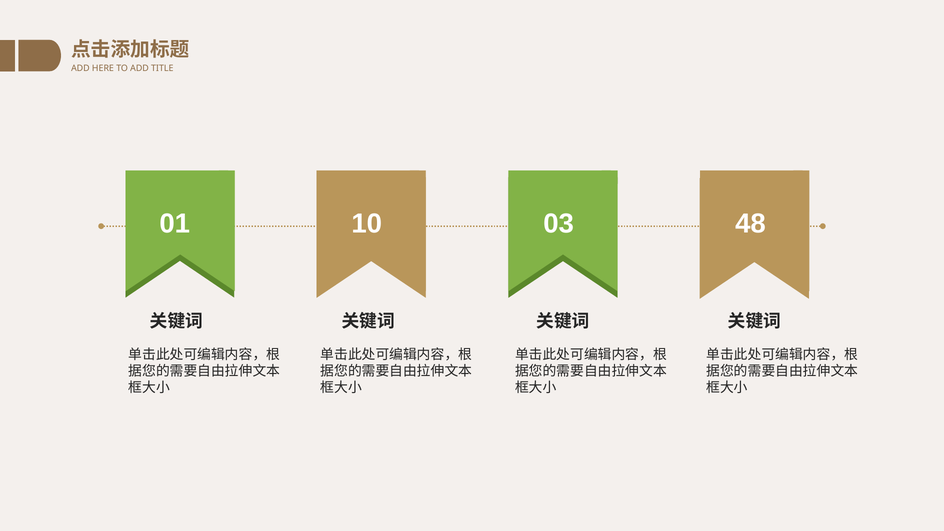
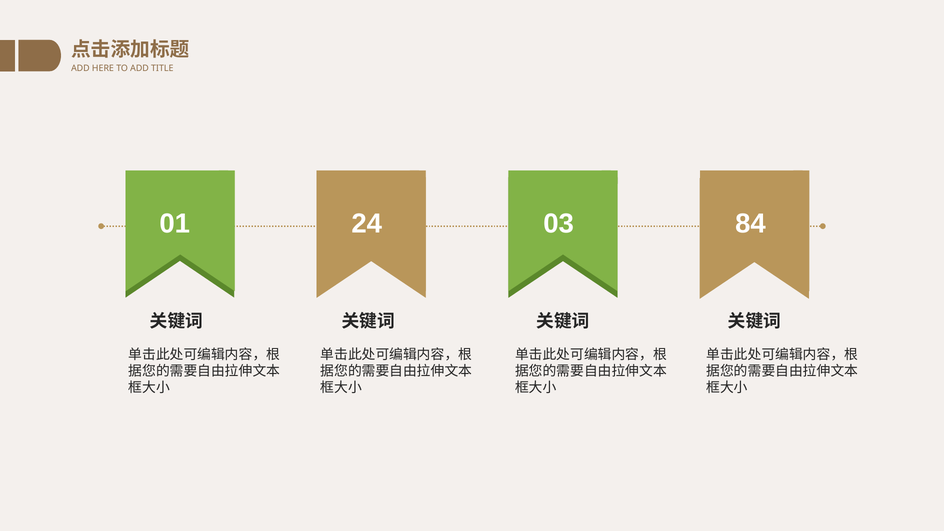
10: 10 -> 24
48: 48 -> 84
